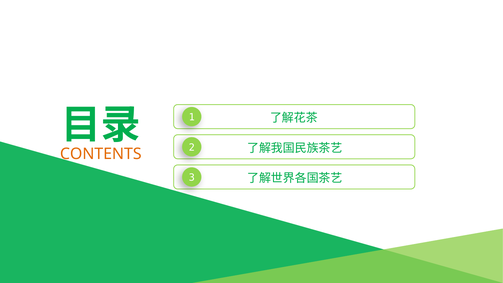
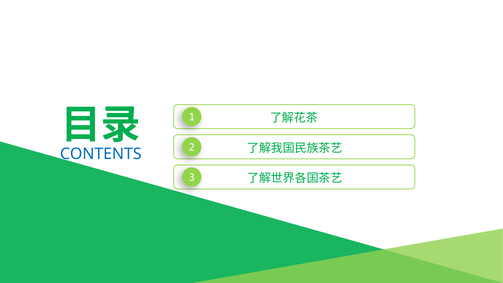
CONTENTS colour: orange -> blue
